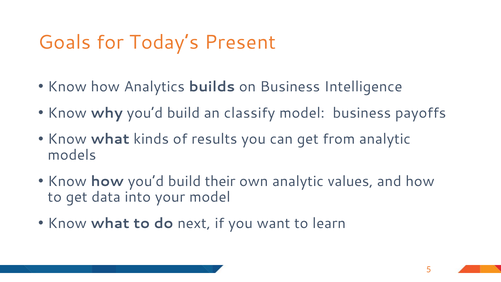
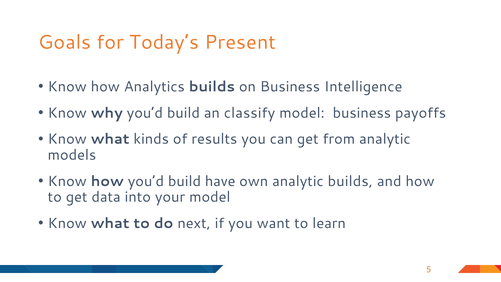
their: their -> have
analytic values: values -> builds
